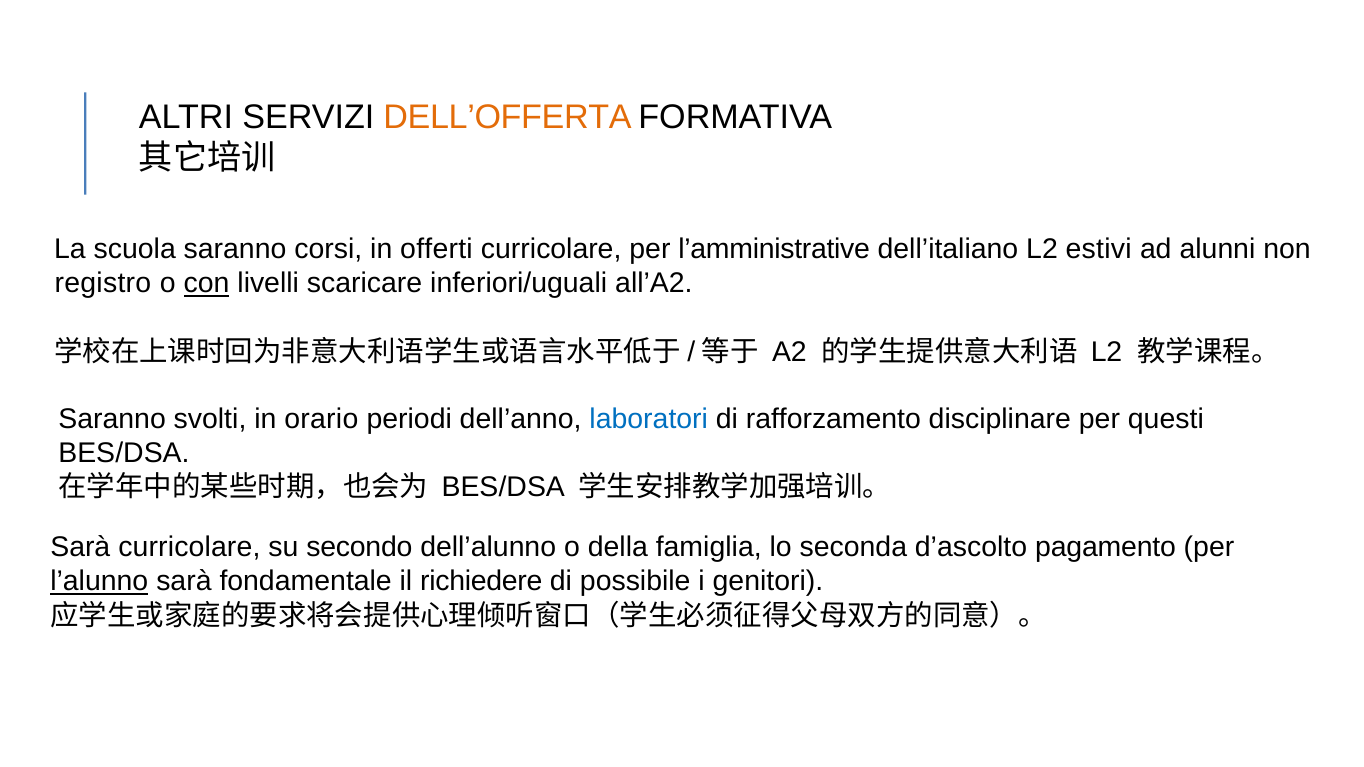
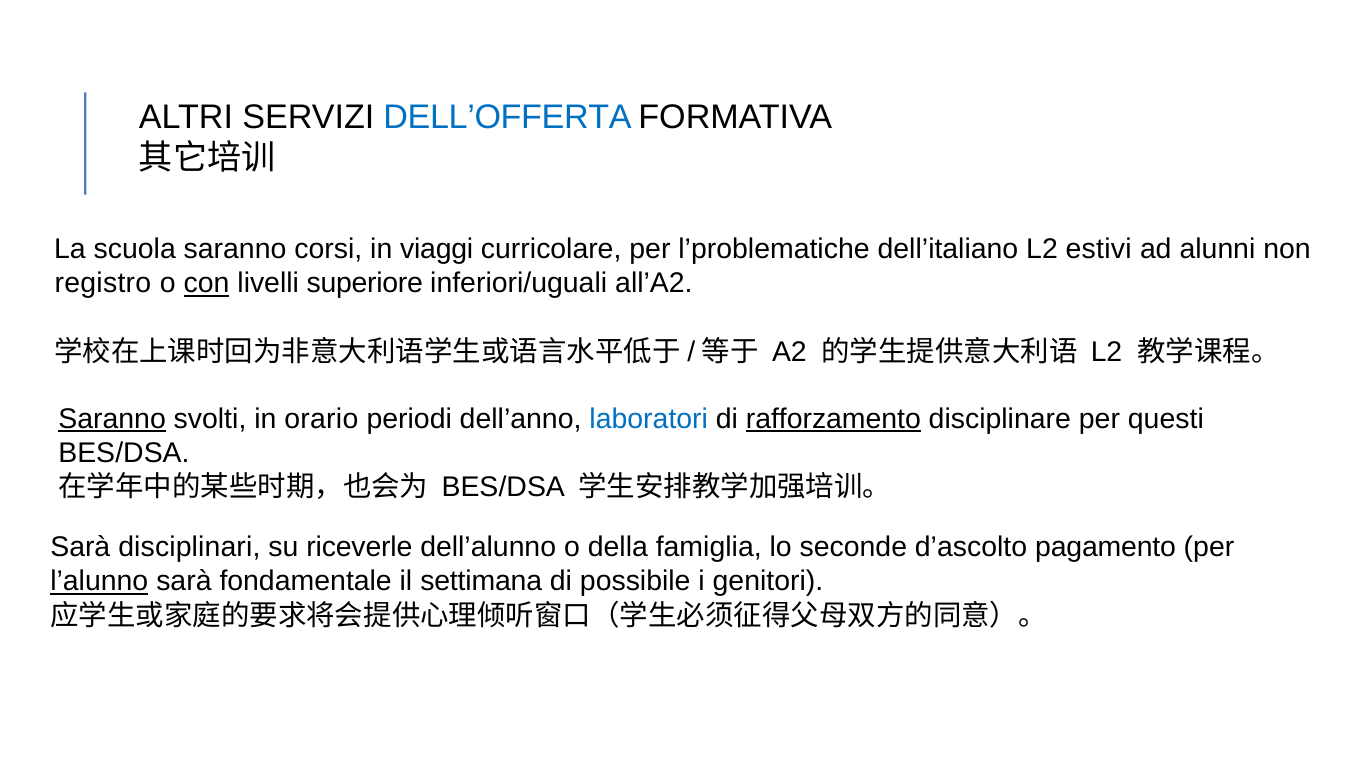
DELL’OFFERTA colour: orange -> blue
offerti: offerti -> viaggi
l’amministrative: l’amministrative -> l’problematiche
scaricare: scaricare -> superiore
Saranno at (112, 419) underline: none -> present
rafforzamento underline: none -> present
Sarà curricolare: curricolare -> disciplinari
secondo: secondo -> riceverle
seconda: seconda -> seconde
richiedere: richiedere -> settimana
